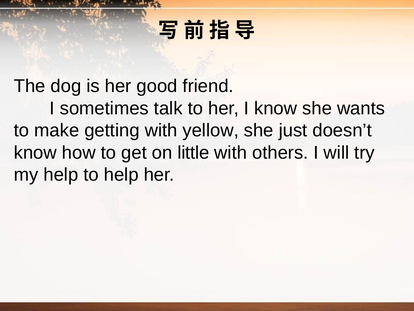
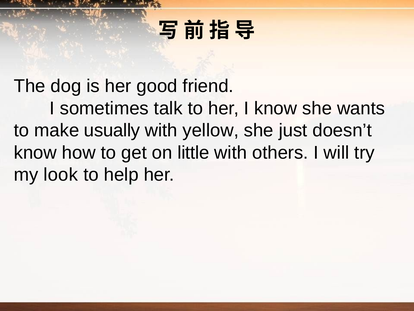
getting: getting -> usually
my help: help -> look
